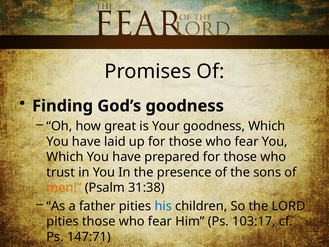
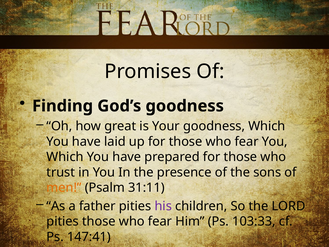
31:38: 31:38 -> 31:11
his colour: blue -> purple
103:17: 103:17 -> 103:33
147:71: 147:71 -> 147:41
